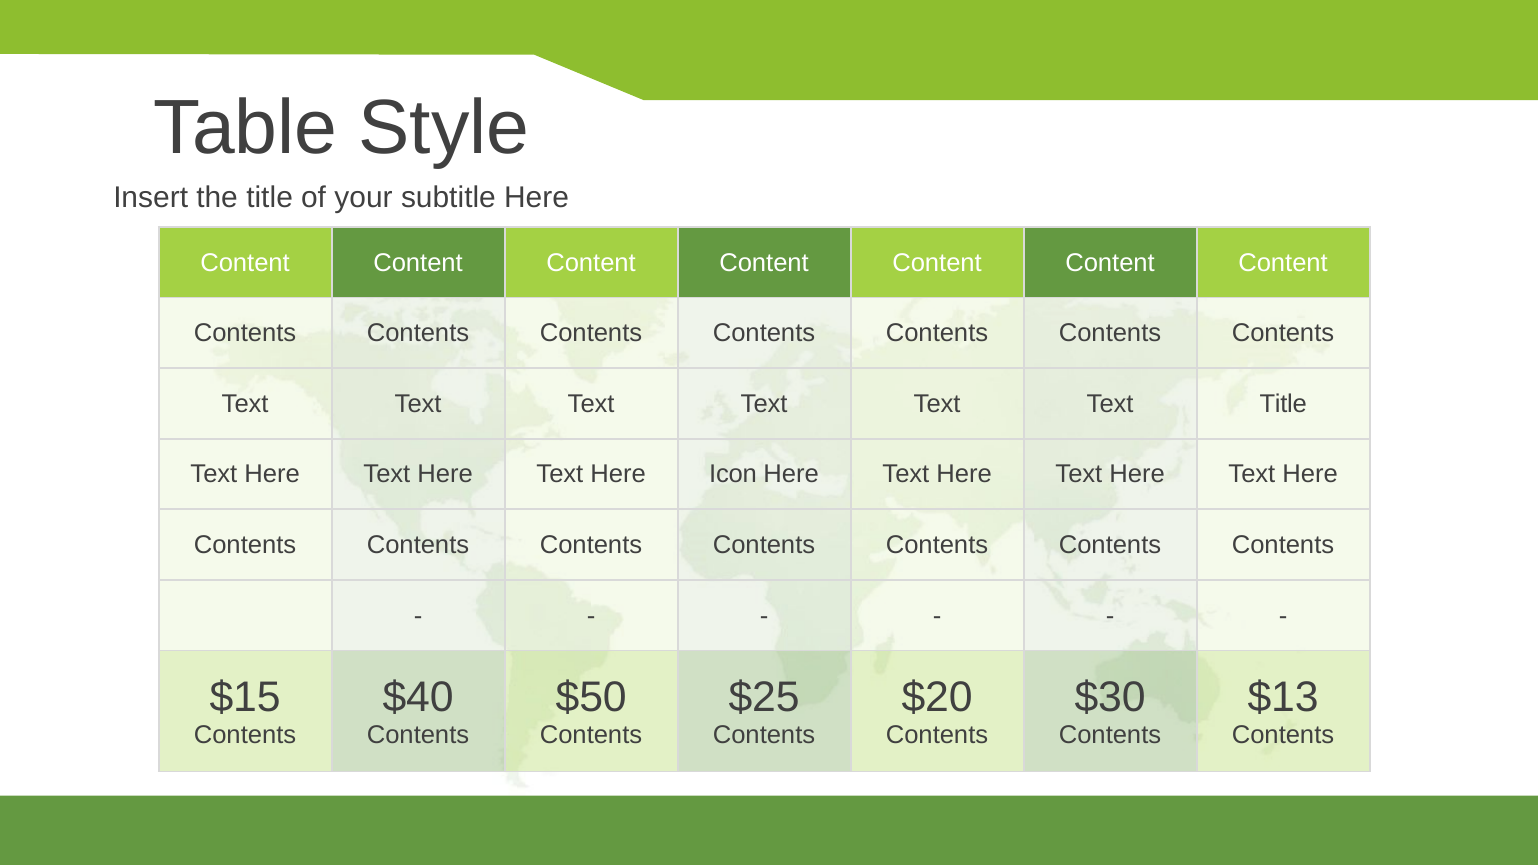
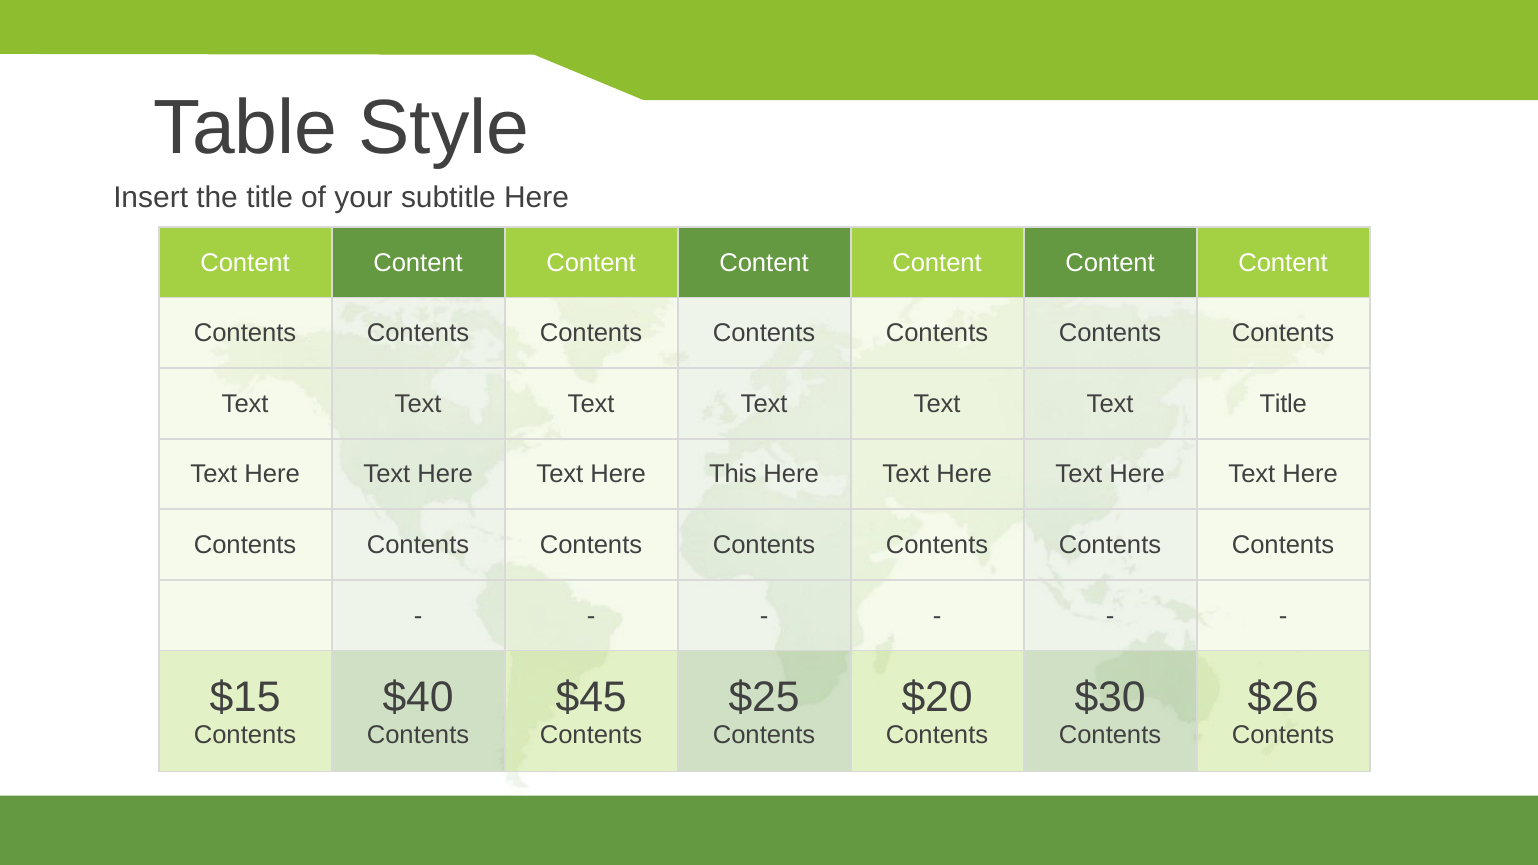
Icon: Icon -> This
$50: $50 -> $45
$13: $13 -> $26
